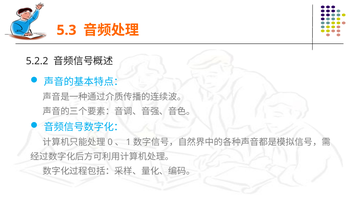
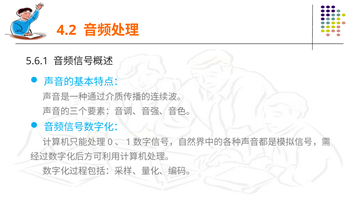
5.3: 5.3 -> 4.2
5.2.2: 5.2.2 -> 5.6.1
